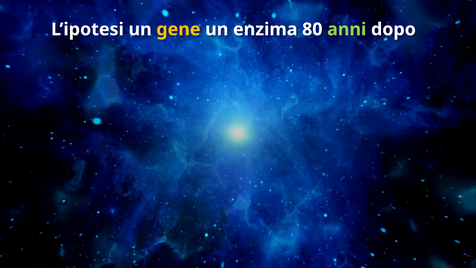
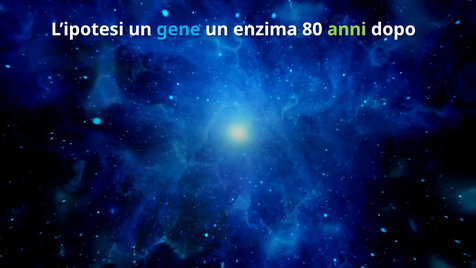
gene colour: yellow -> light blue
